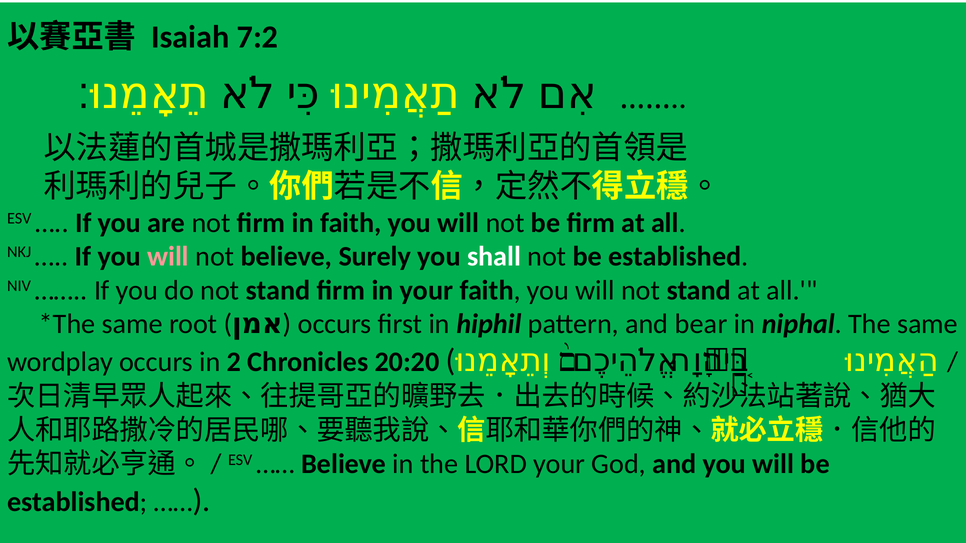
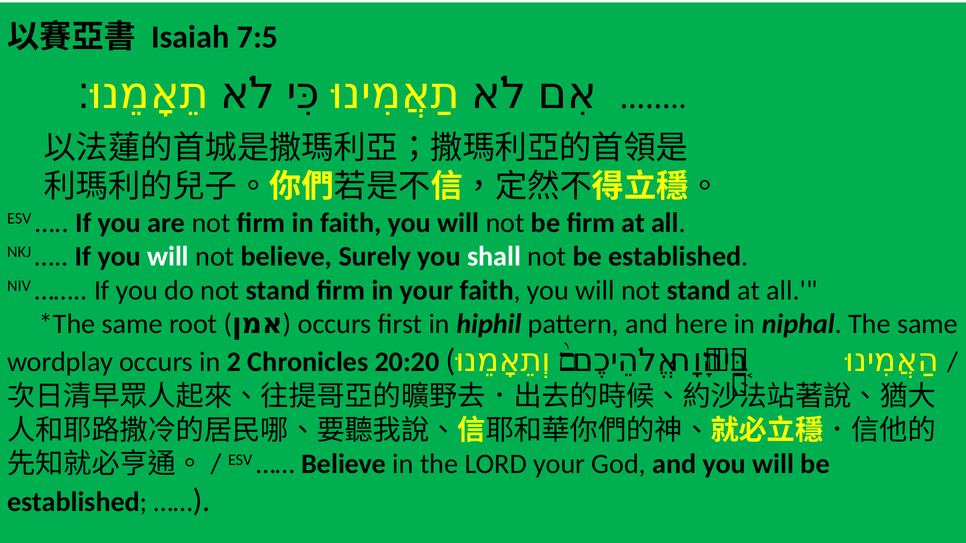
7:2: 7:2 -> 7:5
will at (168, 257) colour: pink -> white
bear: bear -> here
